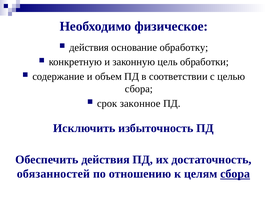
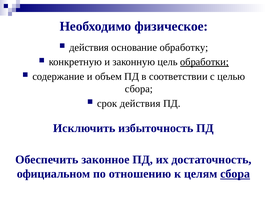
обработки underline: none -> present
срок законное: законное -> действия
Обеспечить действия: действия -> законное
обязанностей: обязанностей -> официальном
